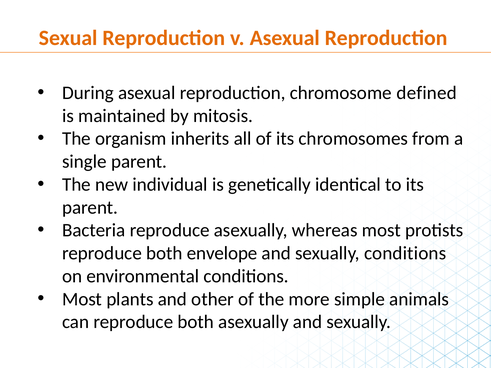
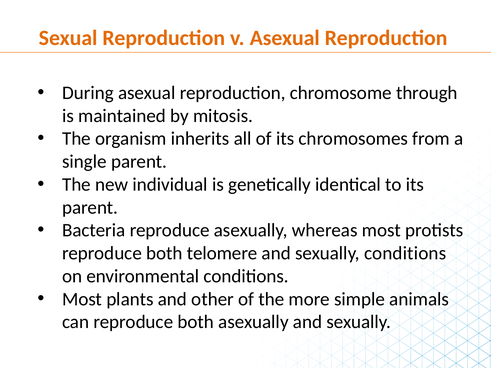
defined: defined -> through
envelope: envelope -> telomere
